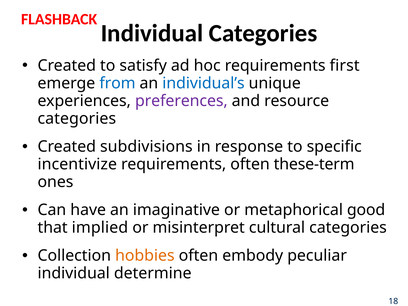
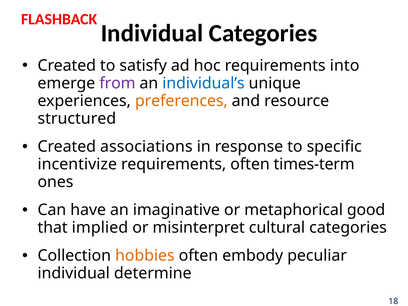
first: first -> into
from colour: blue -> purple
preferences colour: purple -> orange
categories at (77, 119): categories -> structured
subdivisions: subdivisions -> associations
these-term: these-term -> times-term
